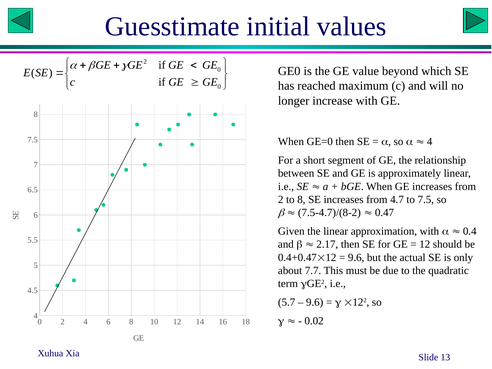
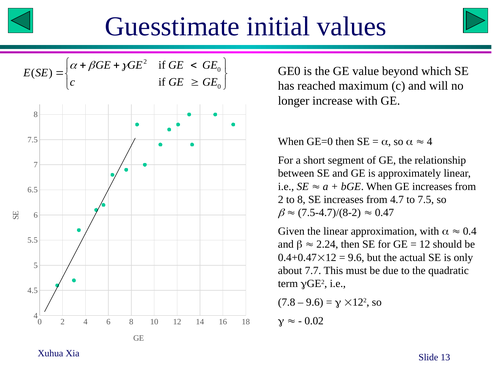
2.17: 2.17 -> 2.24
5.7: 5.7 -> 7.8
